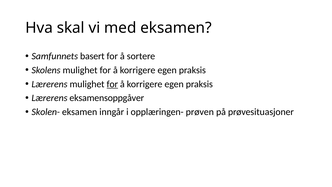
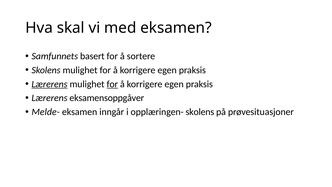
Lærerens at (50, 84) underline: none -> present
Skolen-: Skolen- -> Melde-
opplæringen- prøven: prøven -> skolens
